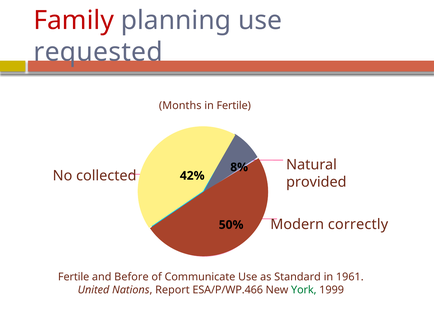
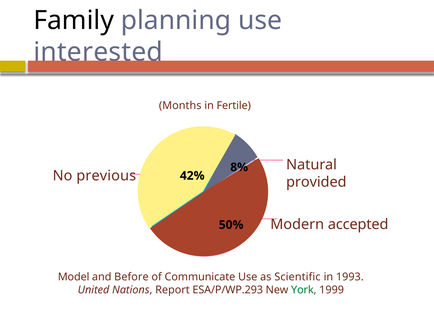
Family colour: red -> black
requested: requested -> interested
collected: collected -> previous
correctly: correctly -> accepted
Fertile at (74, 277): Fertile -> Model
Standard: Standard -> Scientific
1961: 1961 -> 1993
ESA/P/WP.466: ESA/P/WP.466 -> ESA/P/WP.293
